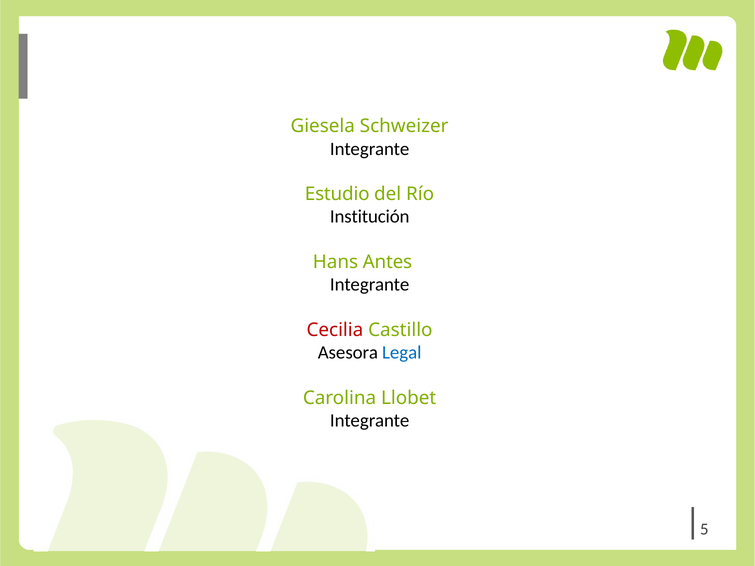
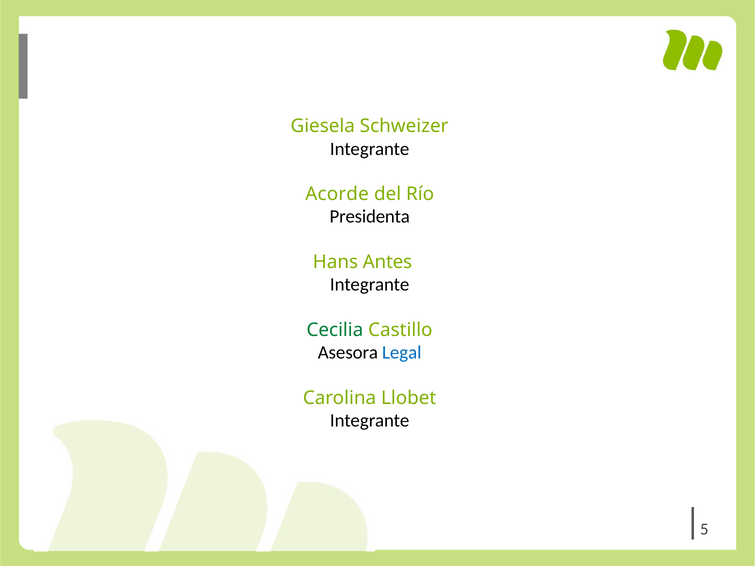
Estudio: Estudio -> Acorde
Institución: Institución -> Presidenta
Cecilia colour: red -> green
